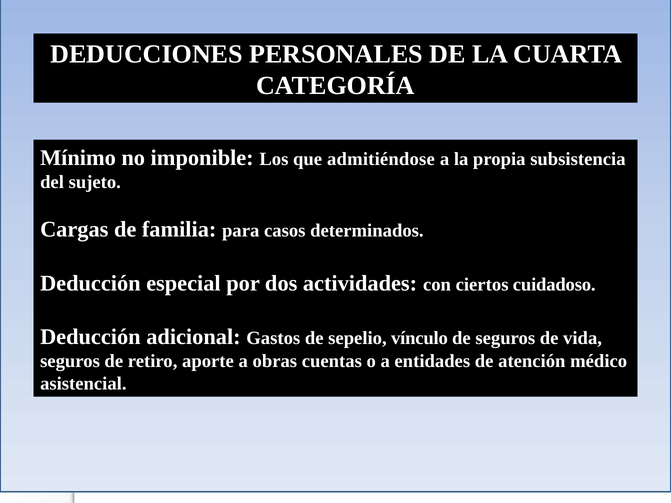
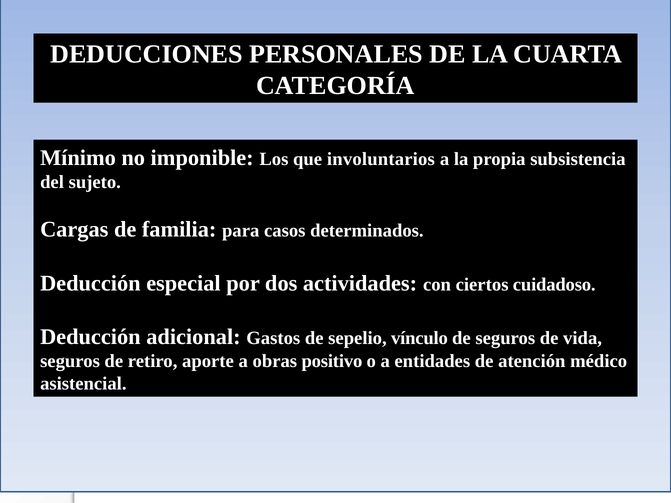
admitiéndose: admitiéndose -> involuntarios
cuentas: cuentas -> positivo
